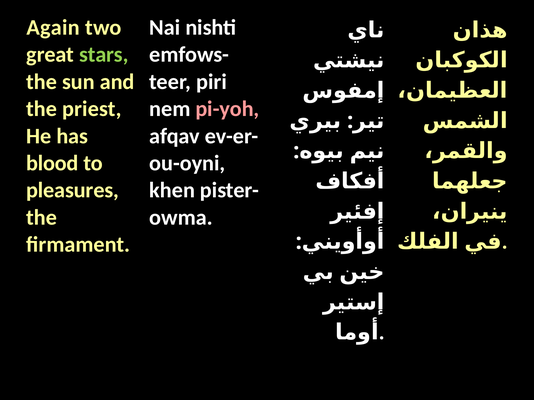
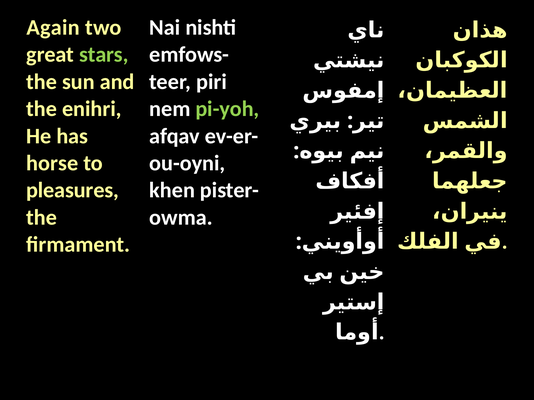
priest: priest -> enihri
pi-yoh colour: pink -> light green
blood: blood -> horse
